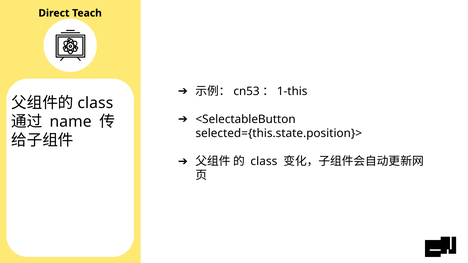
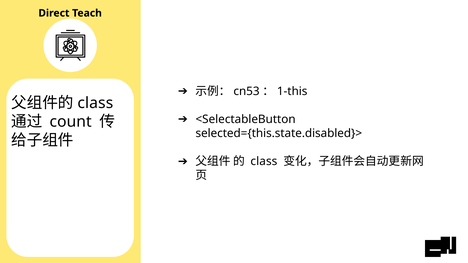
name: name -> count
selected={this.state.position}>: selected={this.state.position}> -> selected={this.state.disabled}>
